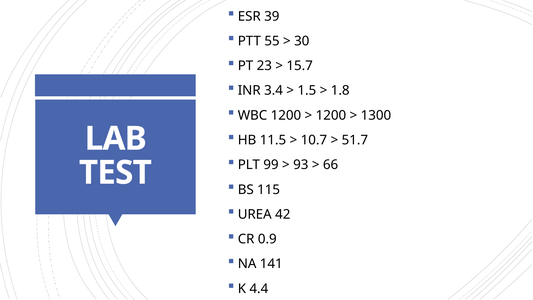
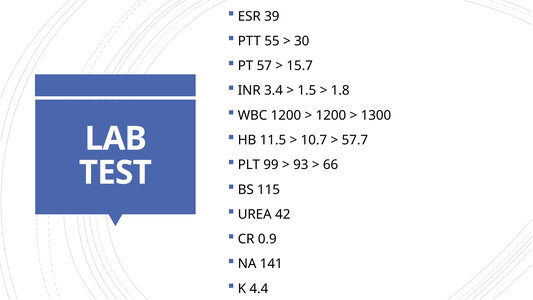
23: 23 -> 57
51.7: 51.7 -> 57.7
